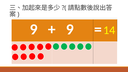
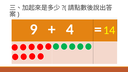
9 at (70, 29): 9 -> 4
